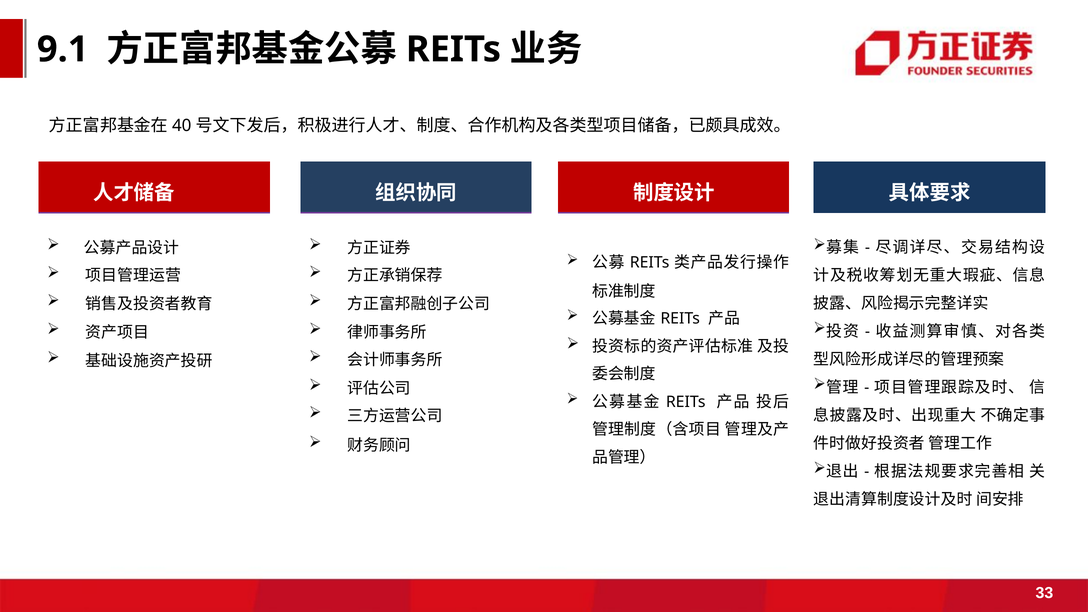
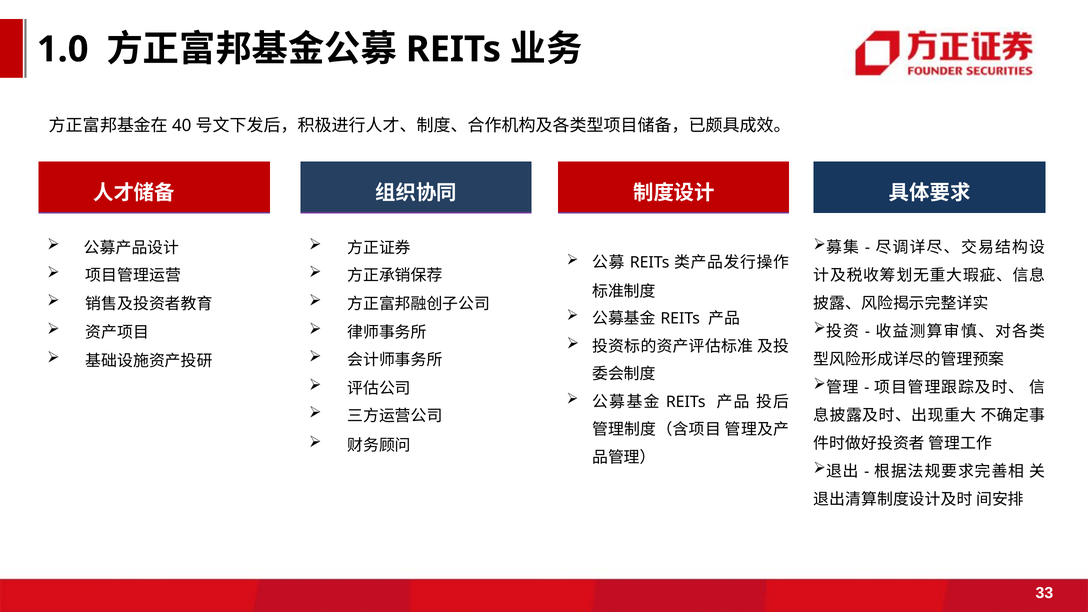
9.1: 9.1 -> 1.0
